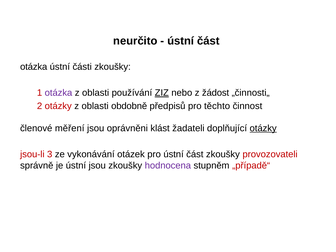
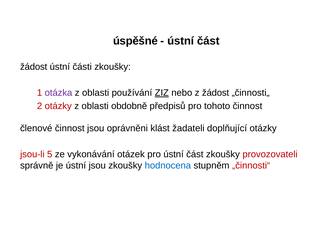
neurčito: neurčito -> úspěšné
otázka at (34, 67): otázka -> žádost
těchto: těchto -> tohoto
členové měření: měření -> činnost
otázky at (263, 128) underline: present -> none
3: 3 -> 5
hodnocena colour: purple -> blue
„případě“: „případě“ -> „činnosti“
